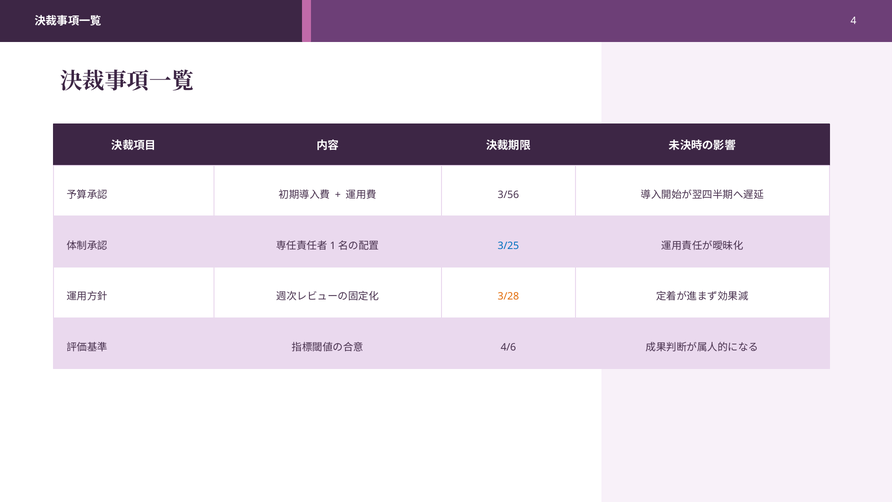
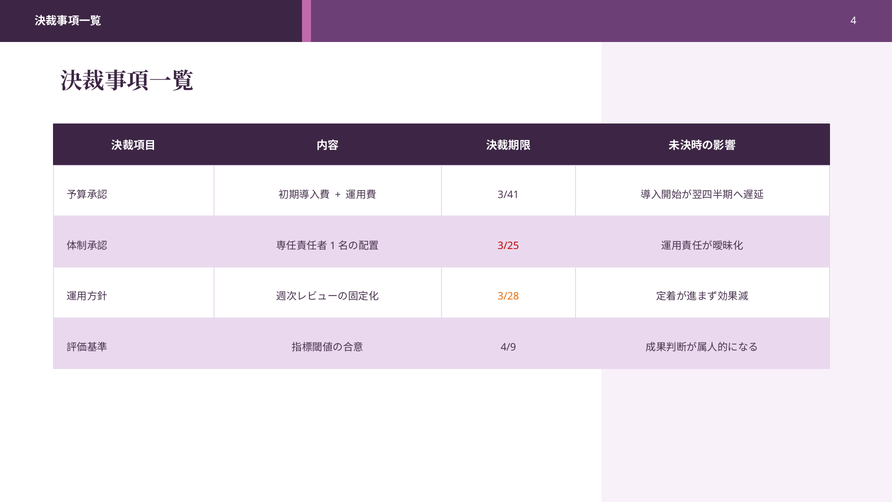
3/56: 3/56 -> 3/41
3/25 colour: blue -> red
4/6: 4/6 -> 4/9
